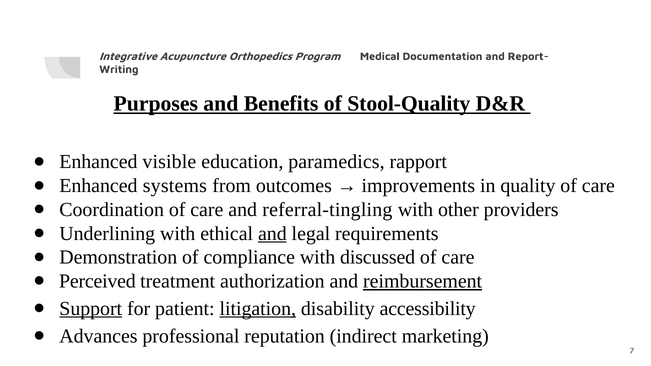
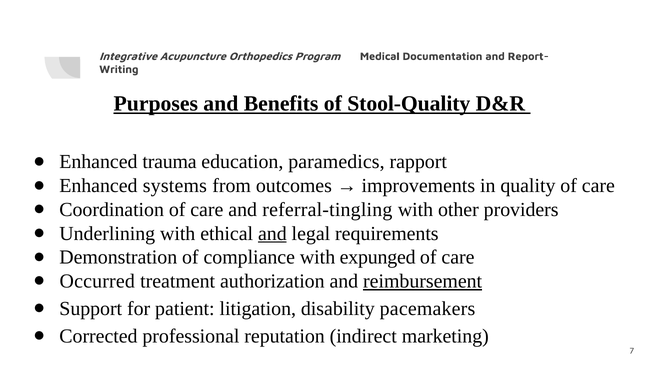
visible: visible -> trauma
discussed: discussed -> expunged
Perceived: Perceived -> Occurred
Support underline: present -> none
litigation underline: present -> none
accessibility: accessibility -> pacemakers
Advances: Advances -> Corrected
